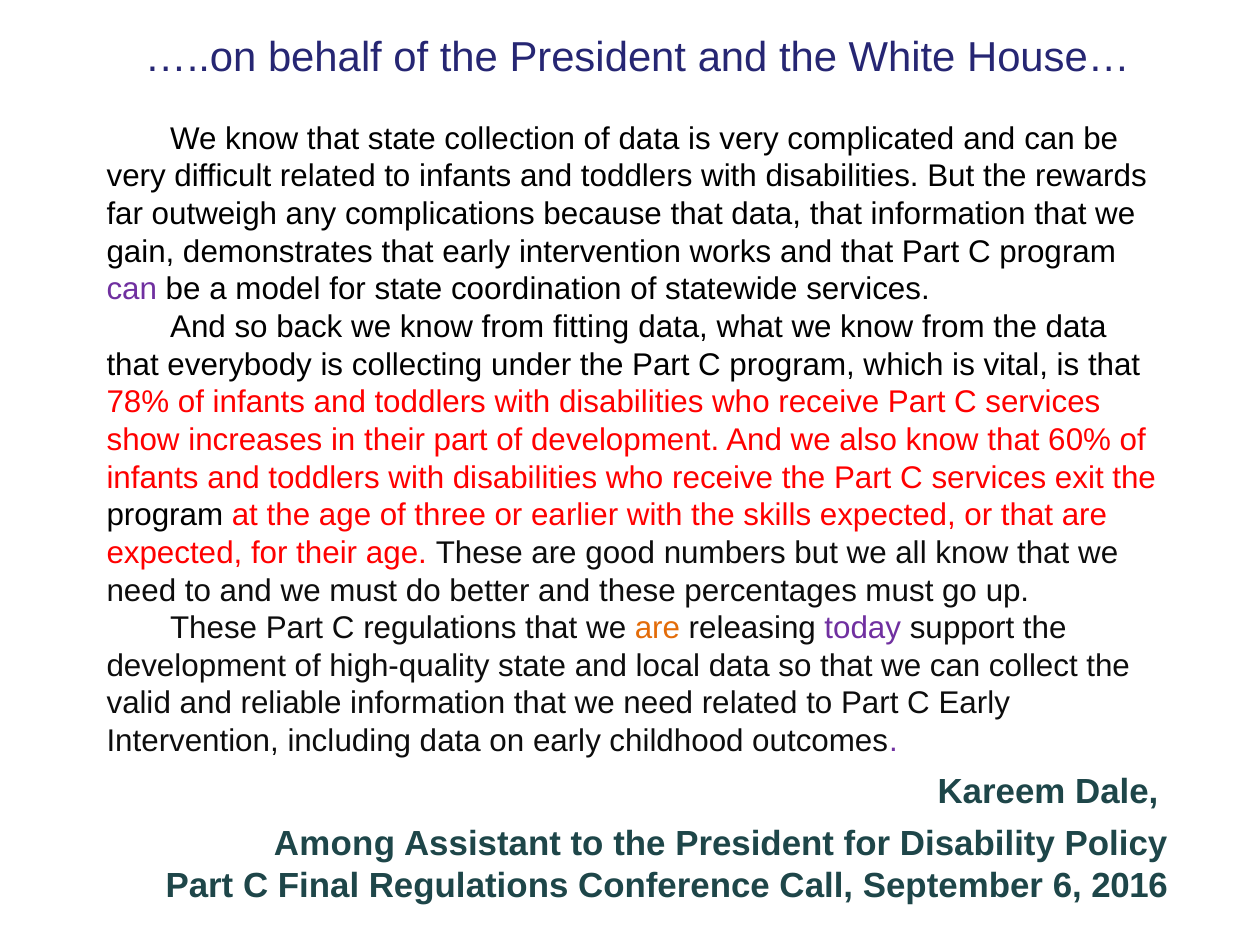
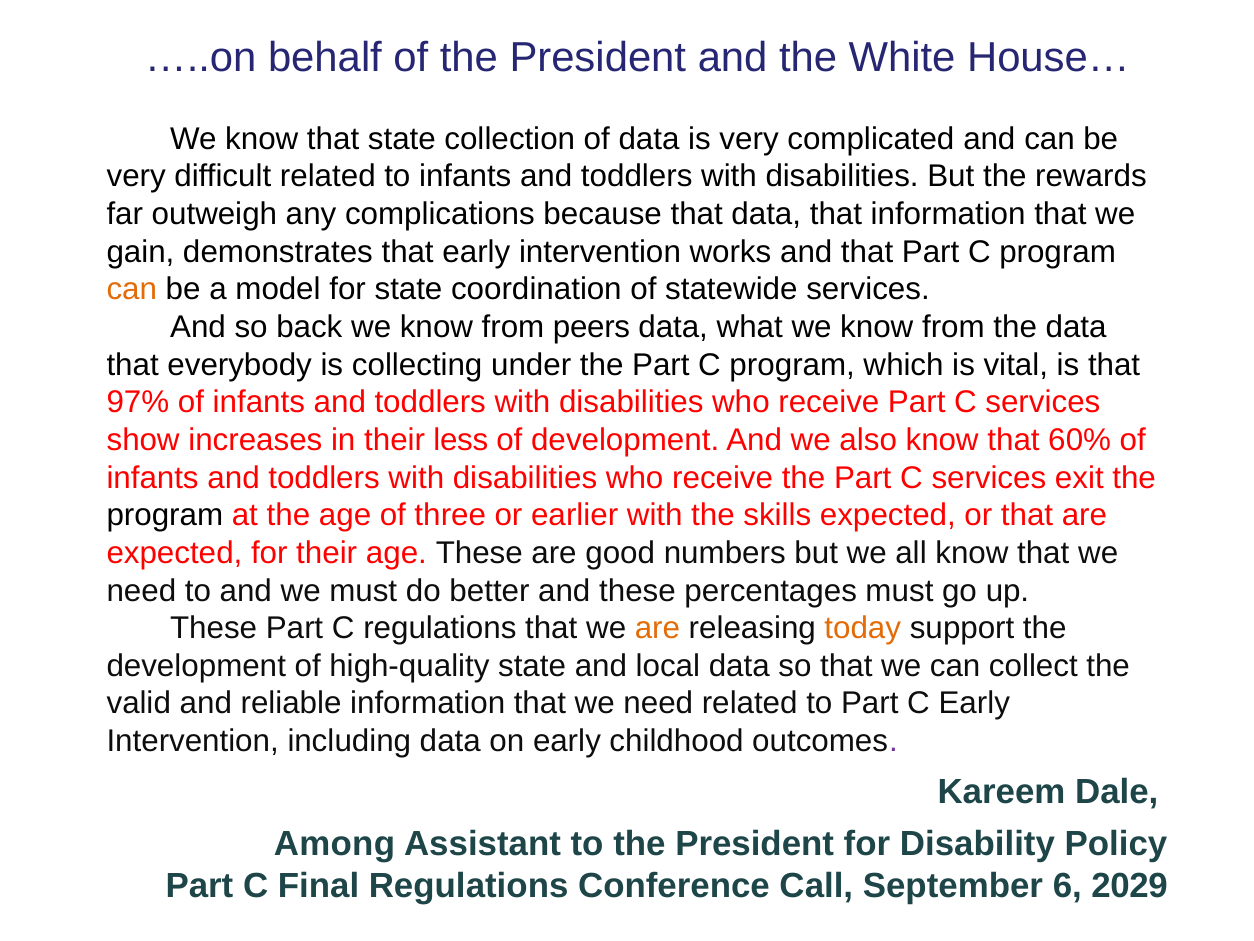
can at (132, 289) colour: purple -> orange
fitting: fitting -> peers
78%: 78% -> 97%
their part: part -> less
today colour: purple -> orange
2016: 2016 -> 2029
